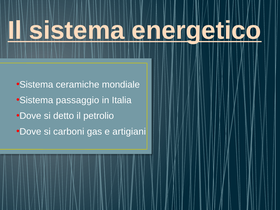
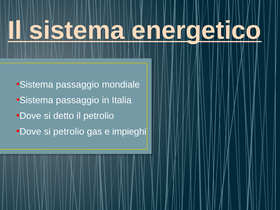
ceramiche at (78, 85): ceramiche -> passaggio
si carboni: carboni -> petrolio
artigiani: artigiani -> impieghi
